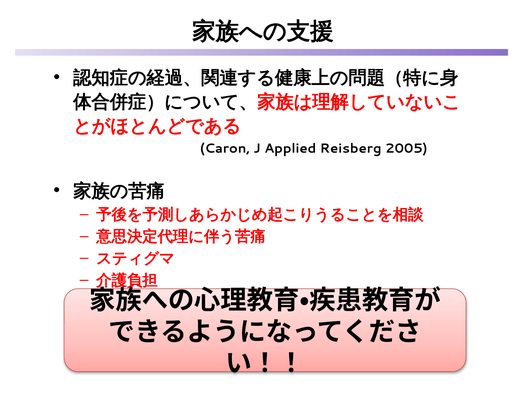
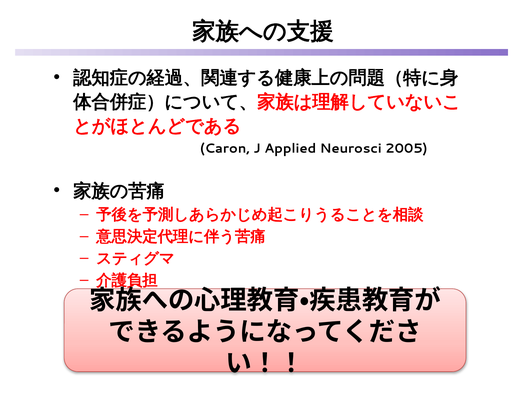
Reisberg: Reisberg -> Neurosci
